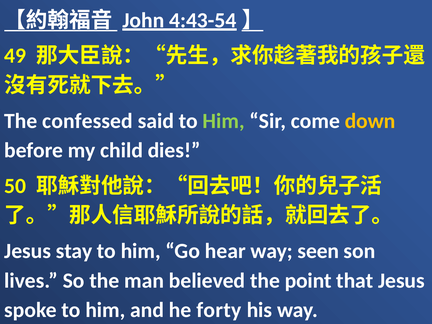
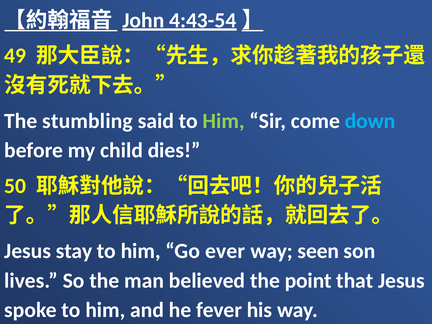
confessed: confessed -> stumbling
down colour: yellow -> light blue
hear: hear -> ever
forty: forty -> fever
